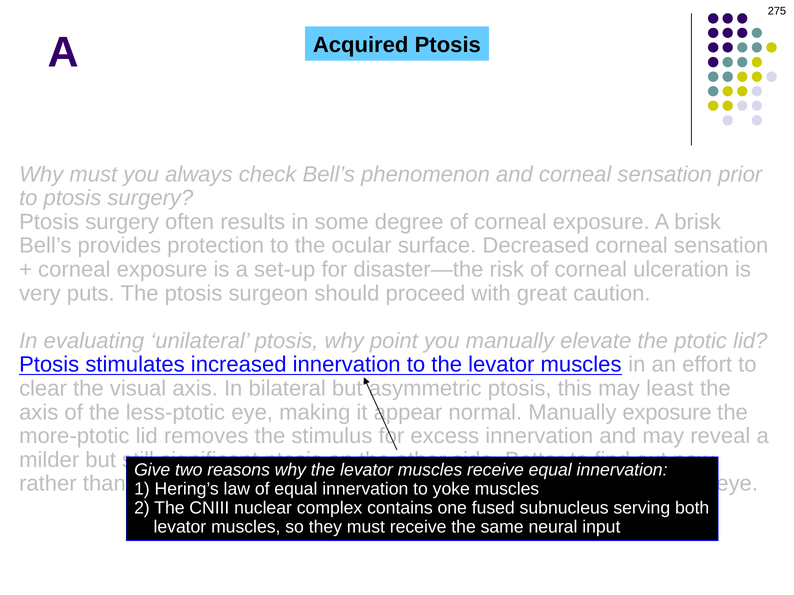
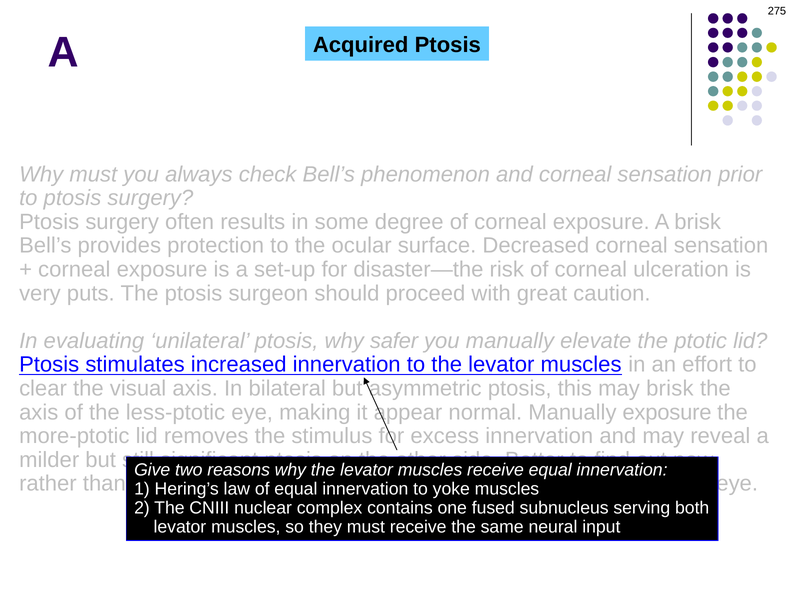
point: point -> safer
may least: least -> brisk
